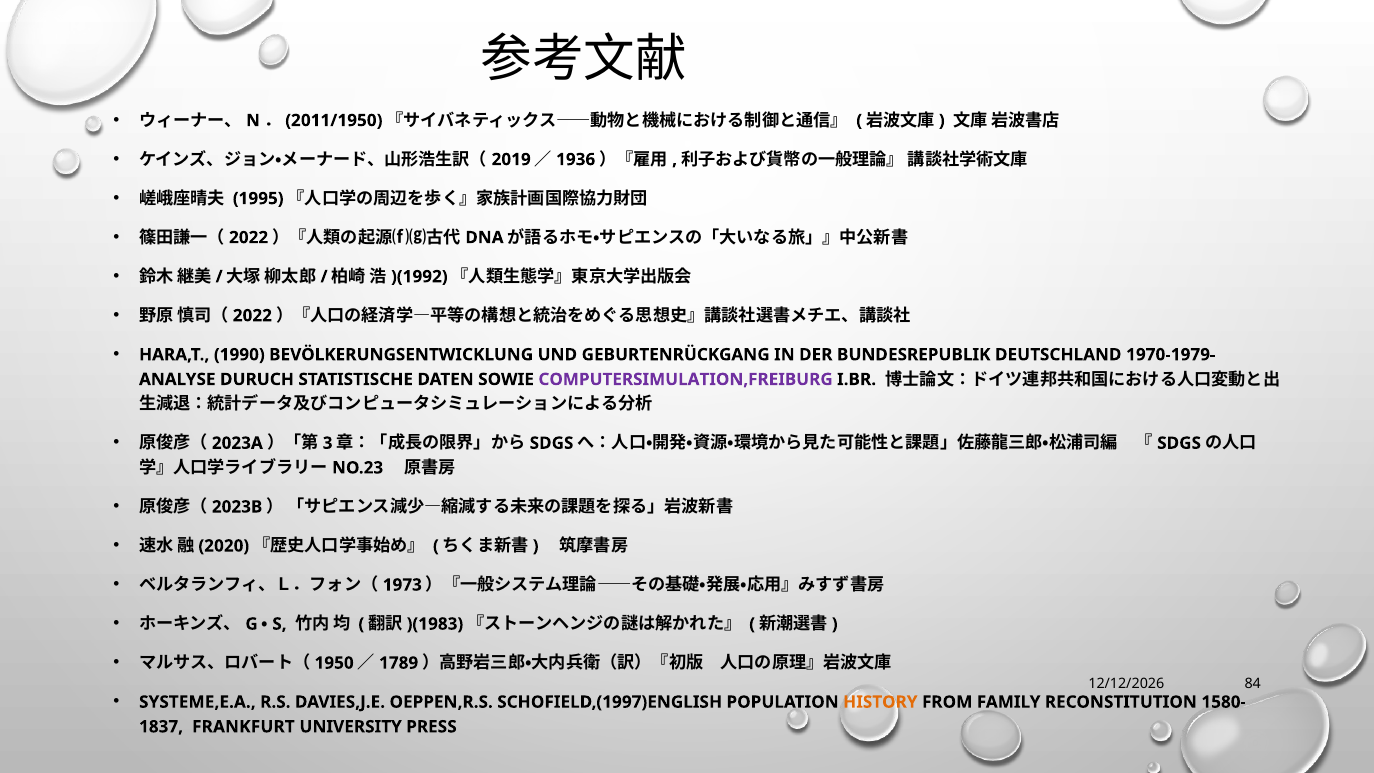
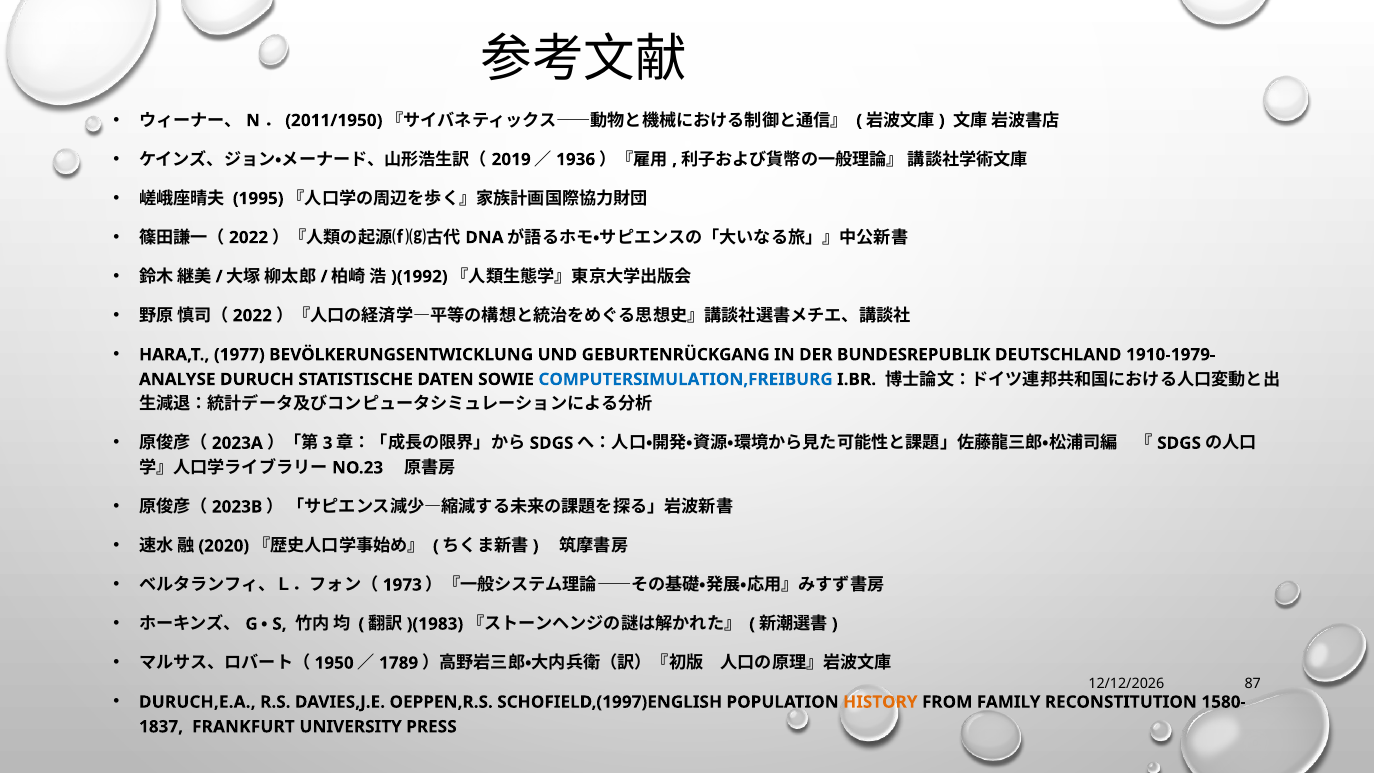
1990: 1990 -> 1977
1970-1979-: 1970-1979- -> 1910-1979-
COMPUTERSIMULATION,FREIBURG colour: purple -> blue
84: 84 -> 87
SYSTEME,E.A: SYSTEME,E.A -> DURUCH,E.A
